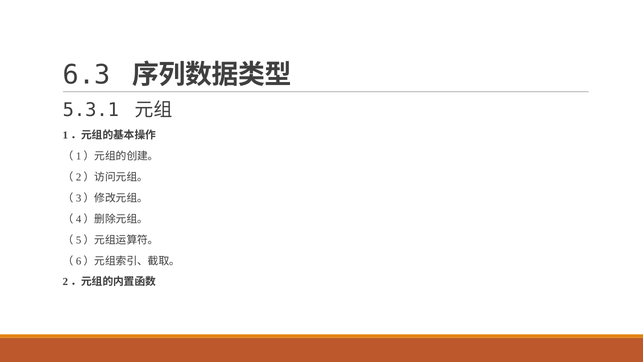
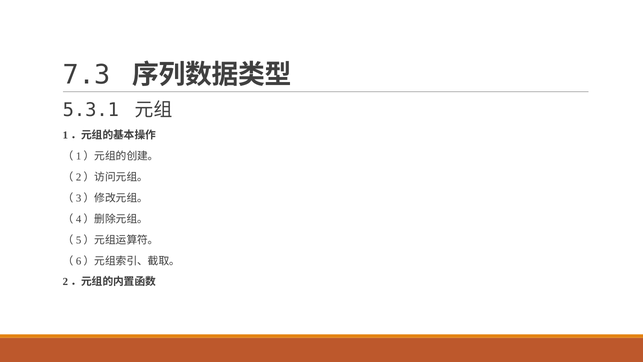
6.3: 6.3 -> 7.3
